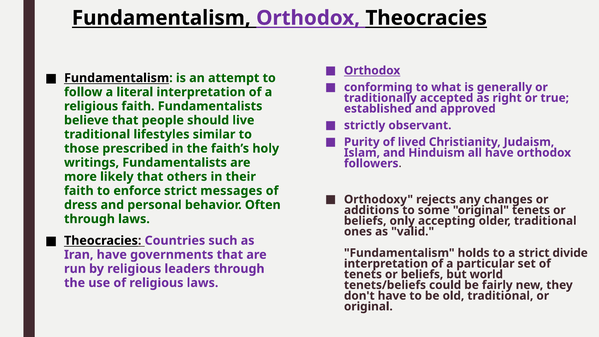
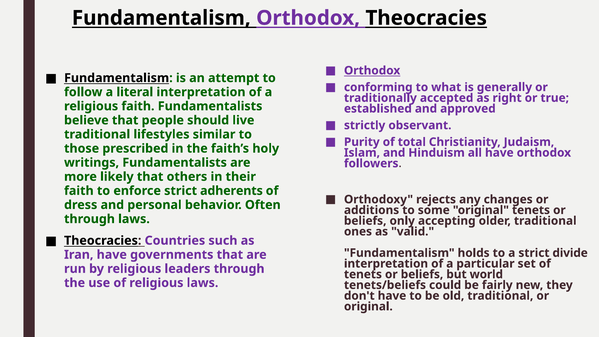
lived: lived -> total
messages: messages -> adherents
